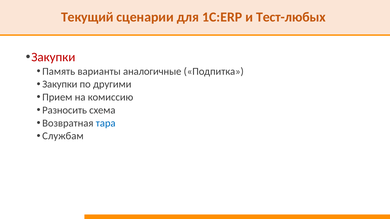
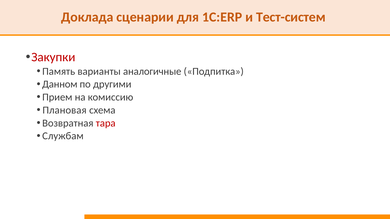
Текущий: Текущий -> Доклада
Тест-любых: Тест-любых -> Тест-систем
Закупки at (60, 84): Закупки -> Данном
Разносить: Разносить -> Плановая
тара colour: blue -> red
